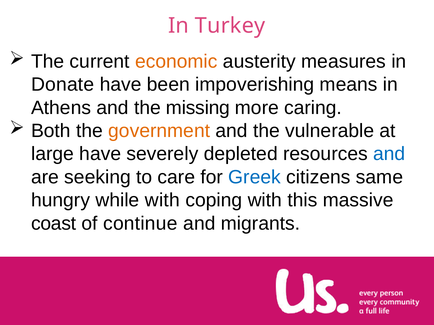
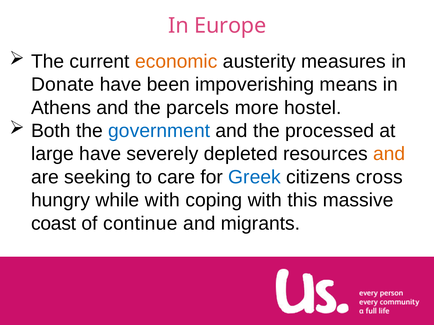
Turkey: Turkey -> Europe
missing: missing -> parcels
caring: caring -> hostel
government colour: orange -> blue
vulnerable: vulnerable -> processed
and at (389, 154) colour: blue -> orange
same: same -> cross
